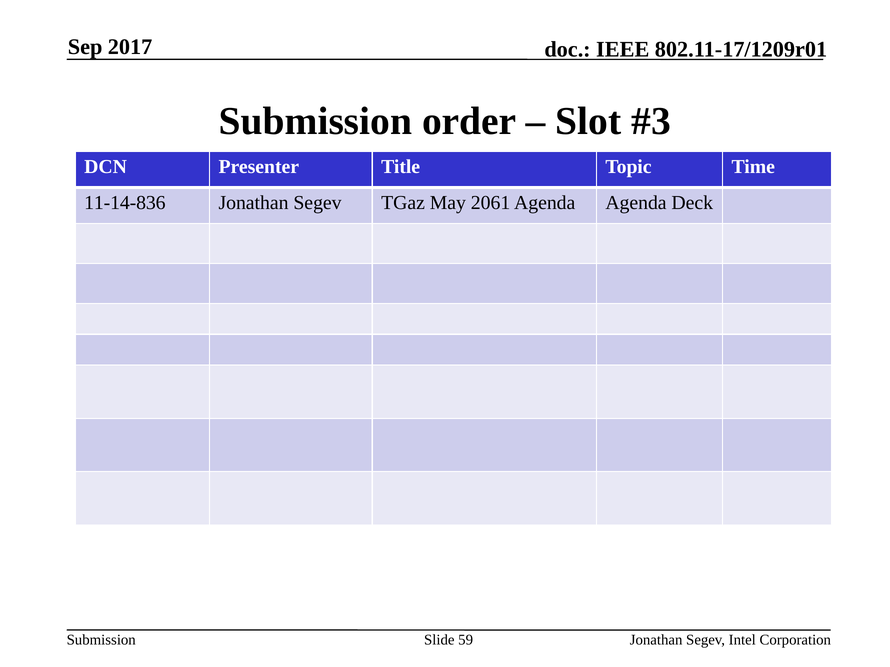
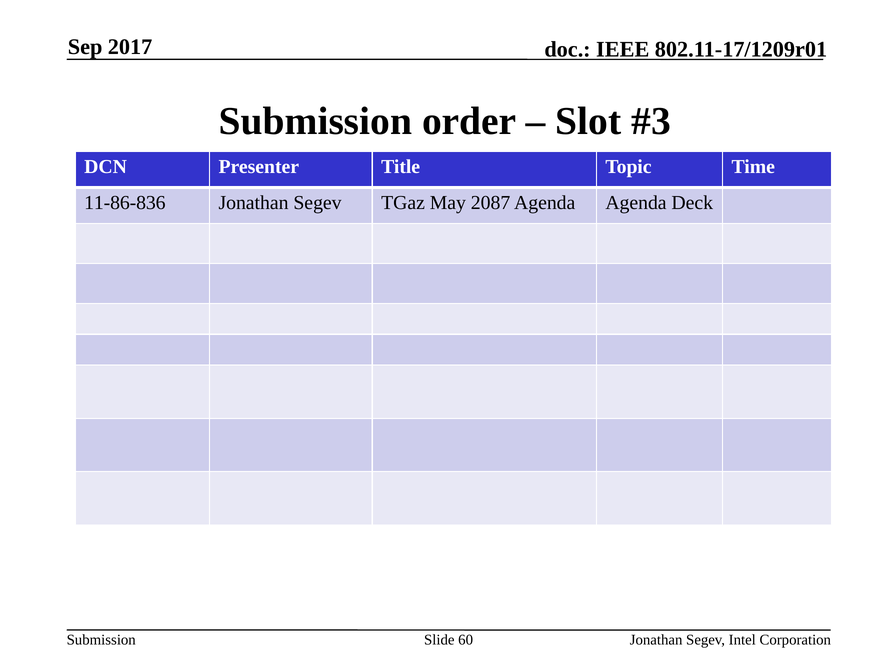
11-14-836: 11-14-836 -> 11-86-836
2061: 2061 -> 2087
59: 59 -> 60
